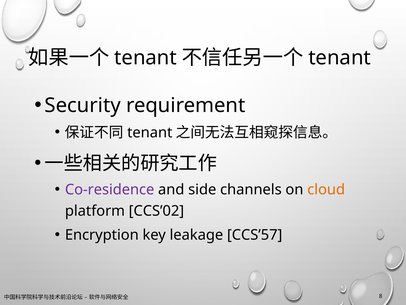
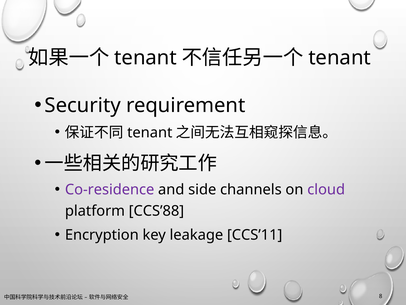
cloud colour: orange -> purple
CCS’02: CCS’02 -> CCS’88
CCS’57: CCS’57 -> CCS’11
